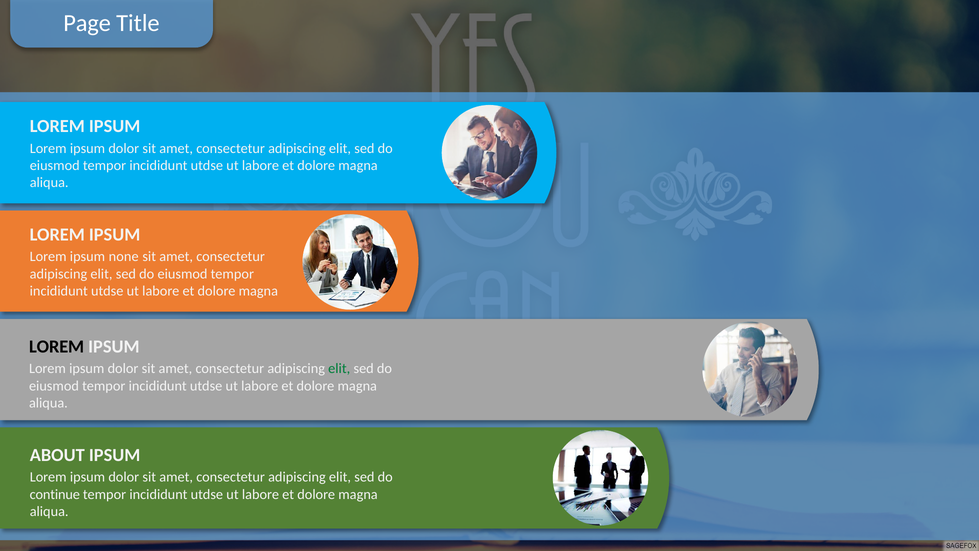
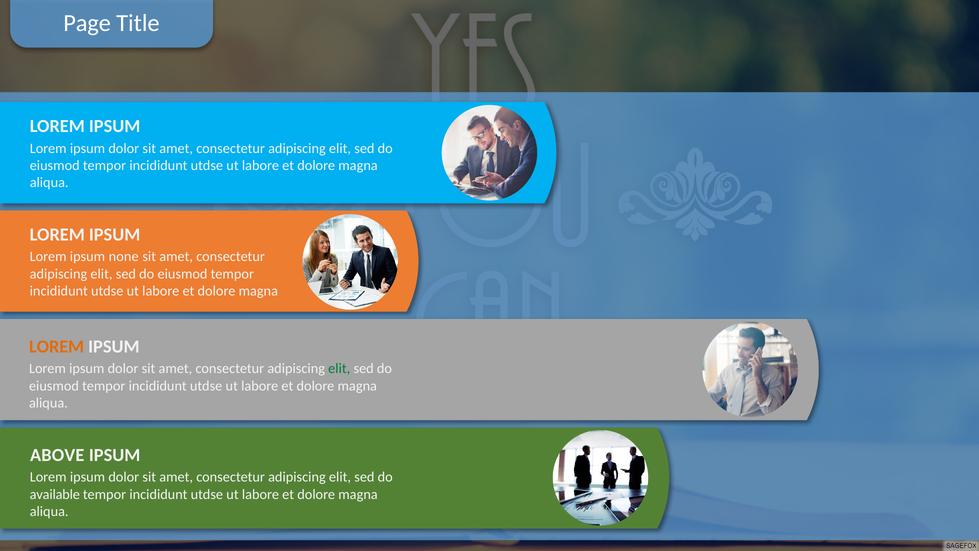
LOREM at (57, 346) colour: black -> orange
ABOUT: ABOUT -> ABOVE
continue: continue -> available
